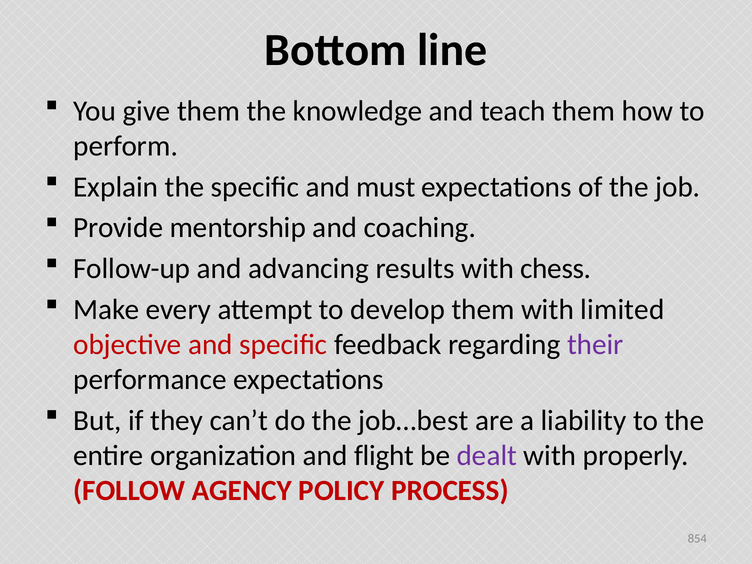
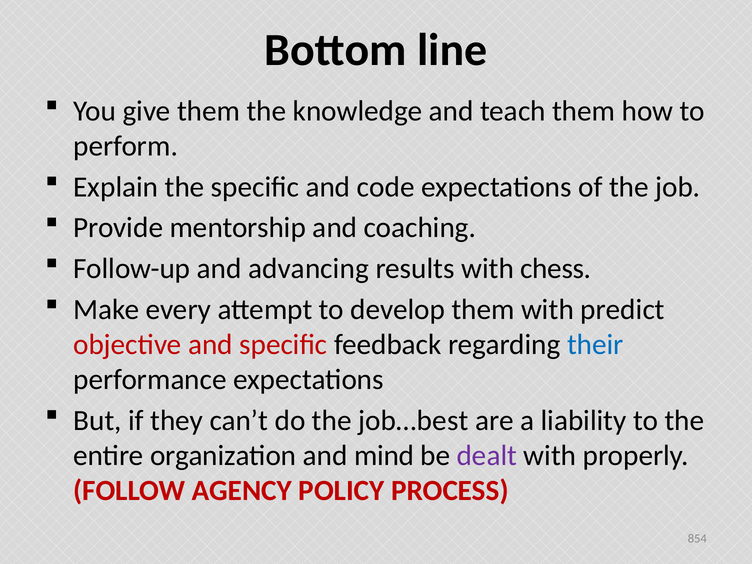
must: must -> code
limited: limited -> predict
their colour: purple -> blue
flight: flight -> mind
